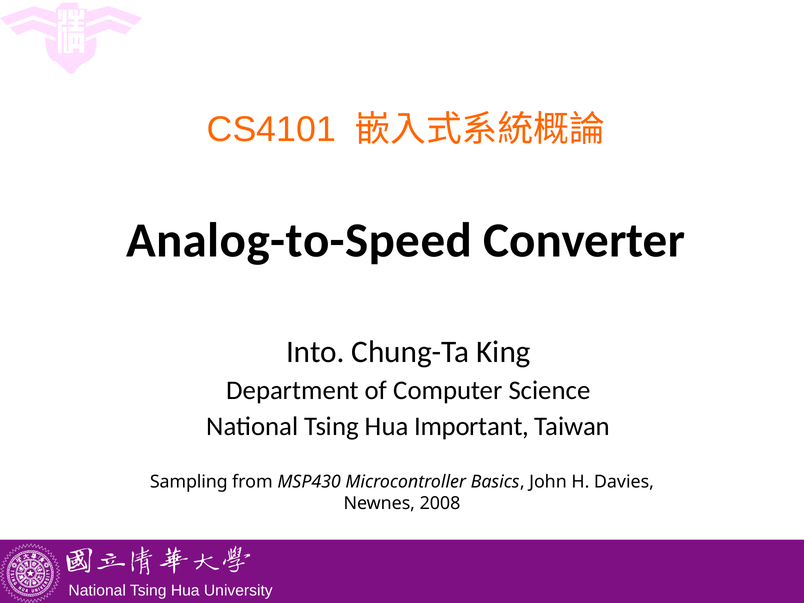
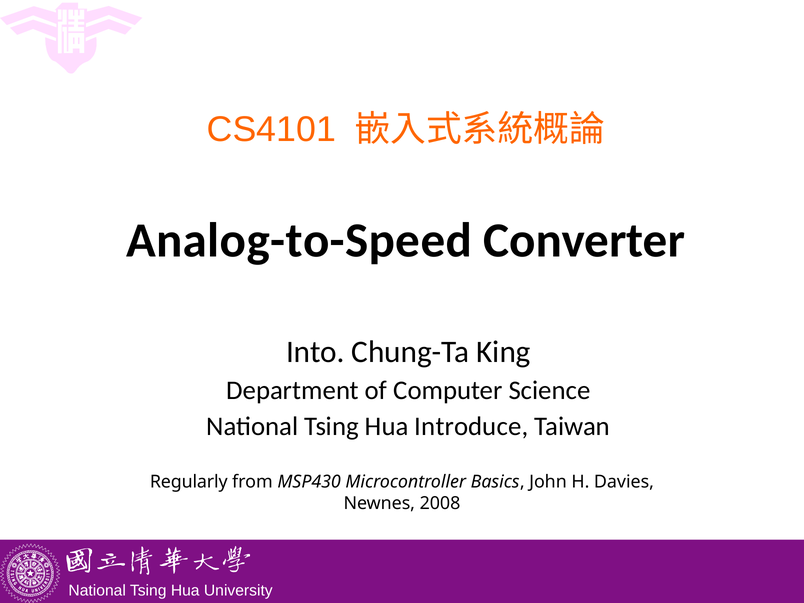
Important: Important -> Introduce
Sampling: Sampling -> Regularly
